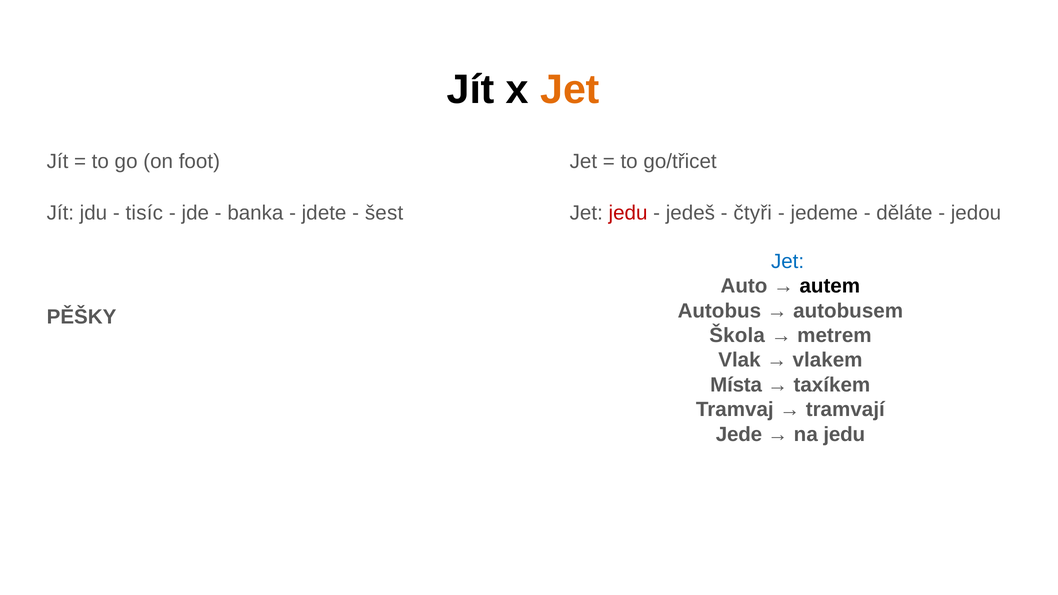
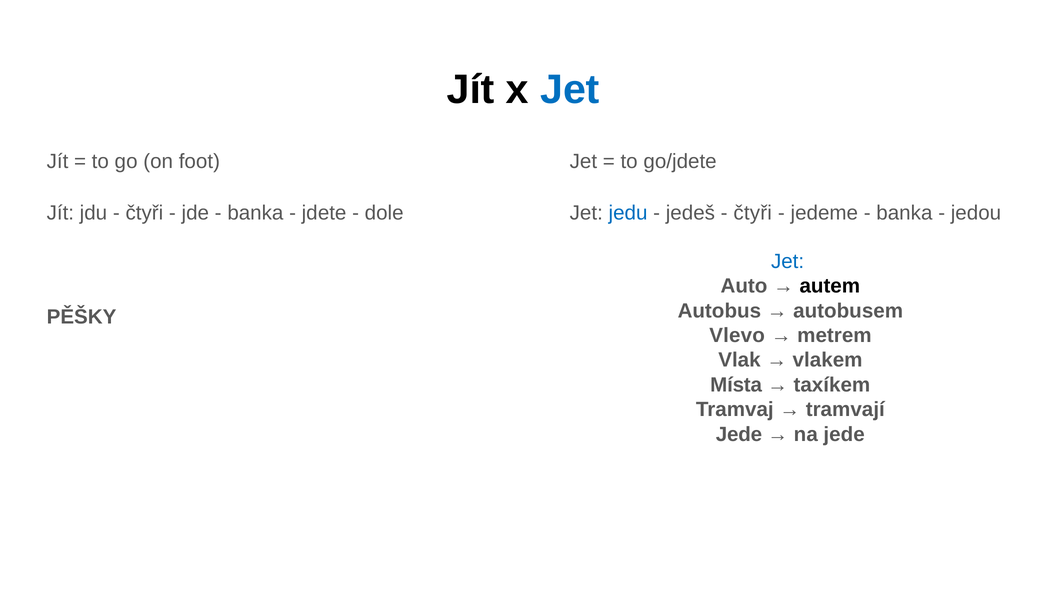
Jet at (570, 90) colour: orange -> blue
go/třicet: go/třicet -> go/jdete
tisíc at (144, 213): tisíc -> čtyři
šest: šest -> dole
jedu at (628, 213) colour: red -> blue
děláte at (904, 213): děláte -> banka
Škola: Škola -> Vlevo
na jedu: jedu -> jede
